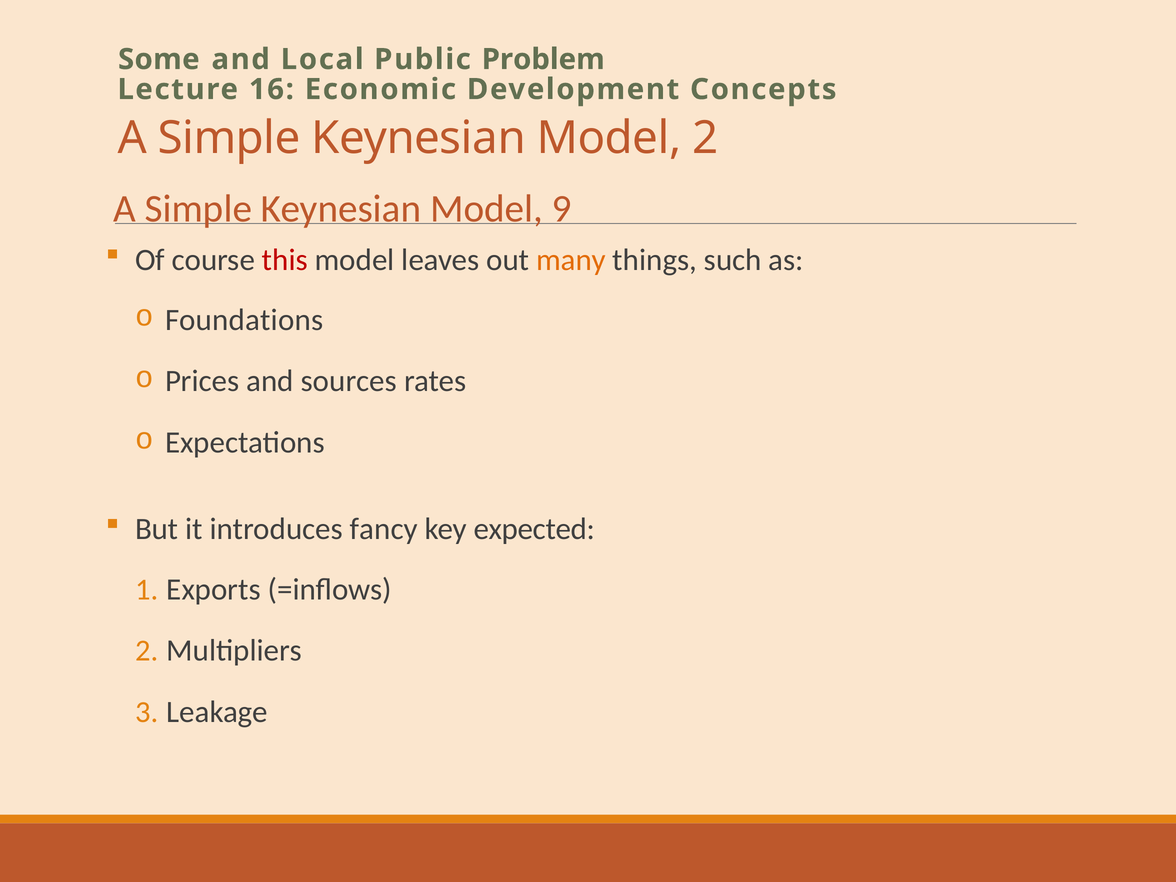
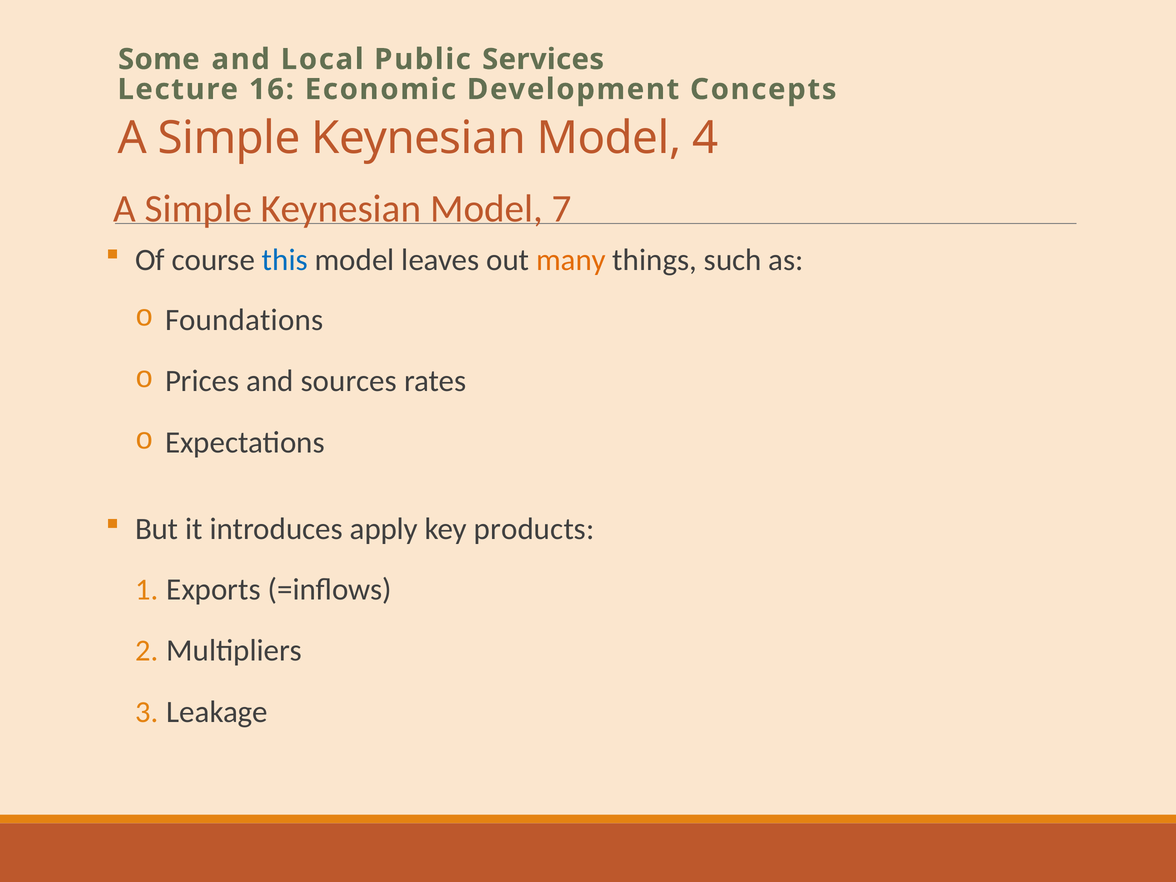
Problem: Problem -> Services
Model 2: 2 -> 4
9: 9 -> 7
this colour: red -> blue
fancy: fancy -> apply
expected: expected -> products
